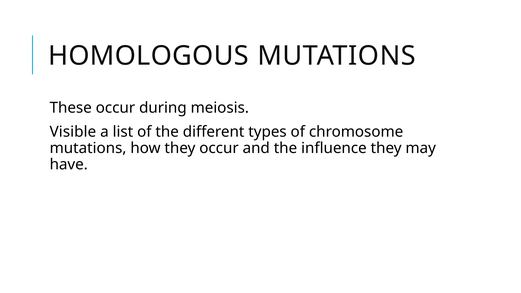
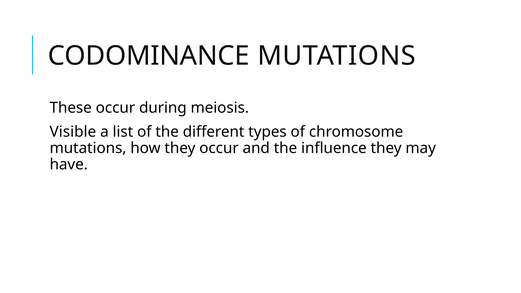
HOMOLOGOUS: HOMOLOGOUS -> CODOMINANCE
